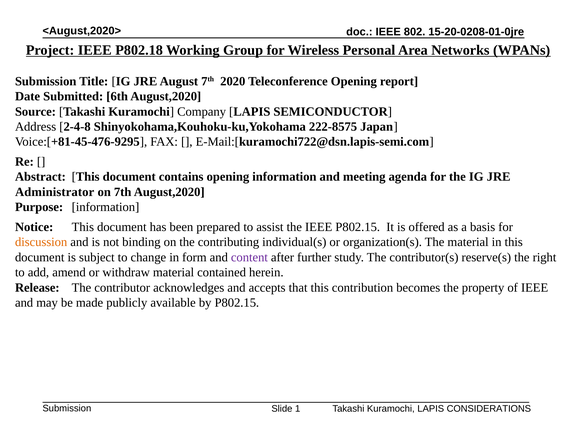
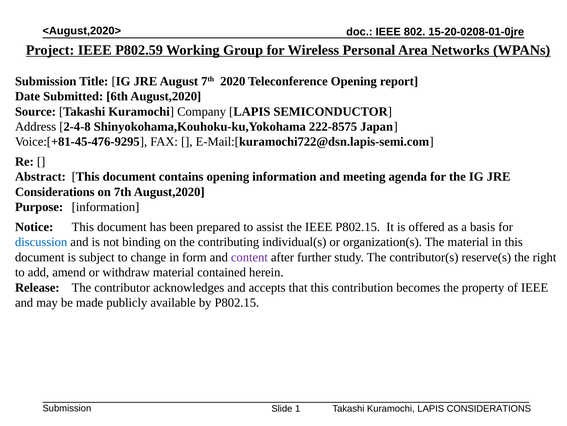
P802.18: P802.18 -> P802.59
Administrator at (55, 192): Administrator -> Considerations
discussion colour: orange -> blue
